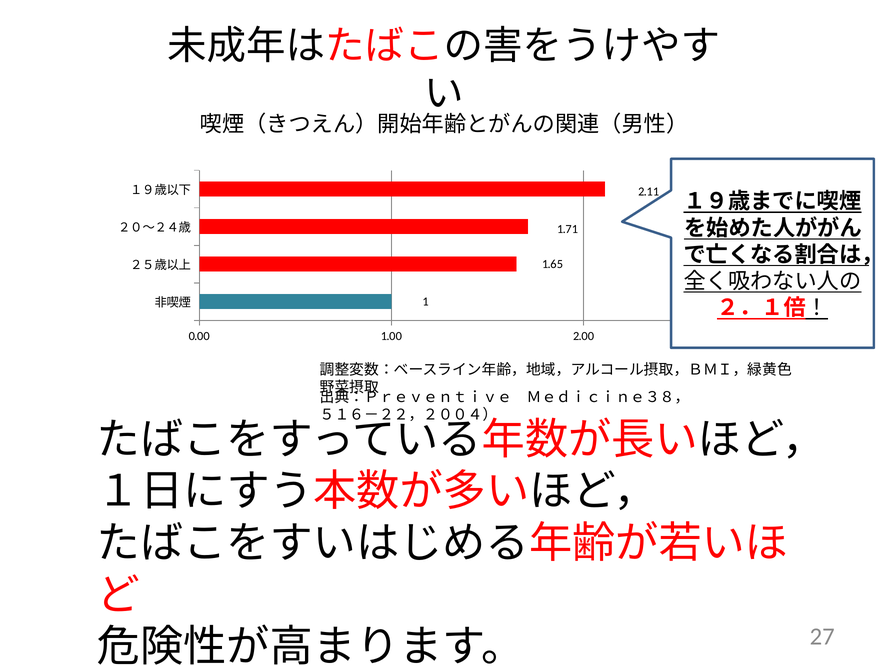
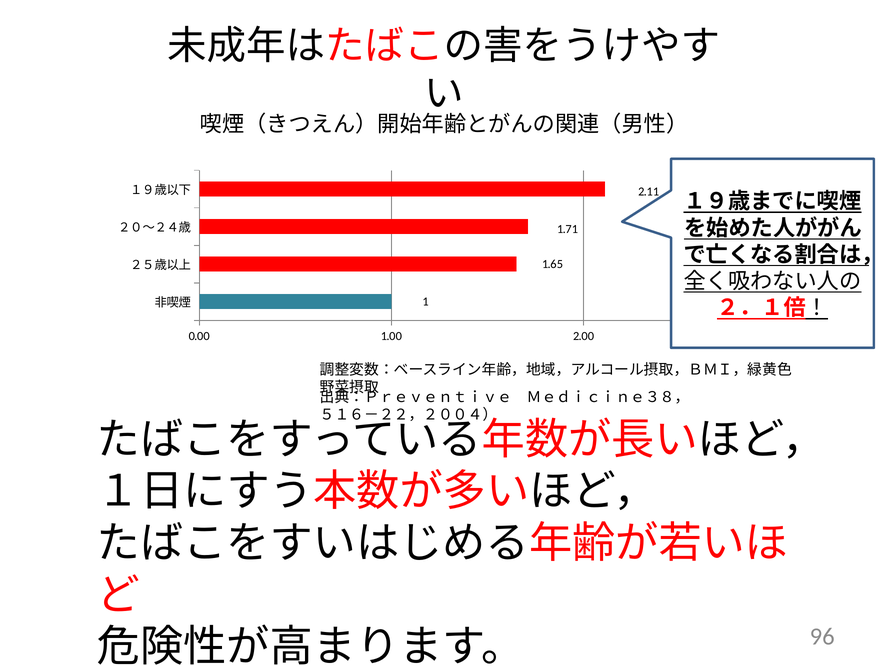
27: 27 -> 96
